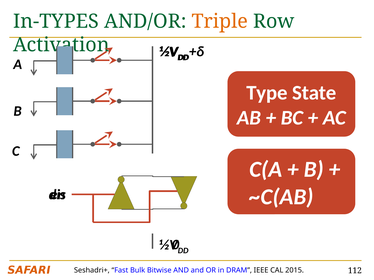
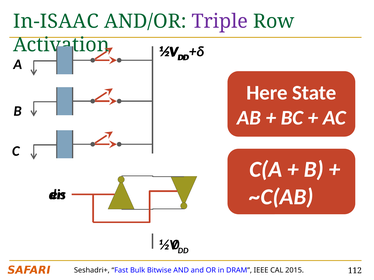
In-TYPES: In-TYPES -> In-ISAAC
Triple colour: orange -> purple
Type: Type -> Here
